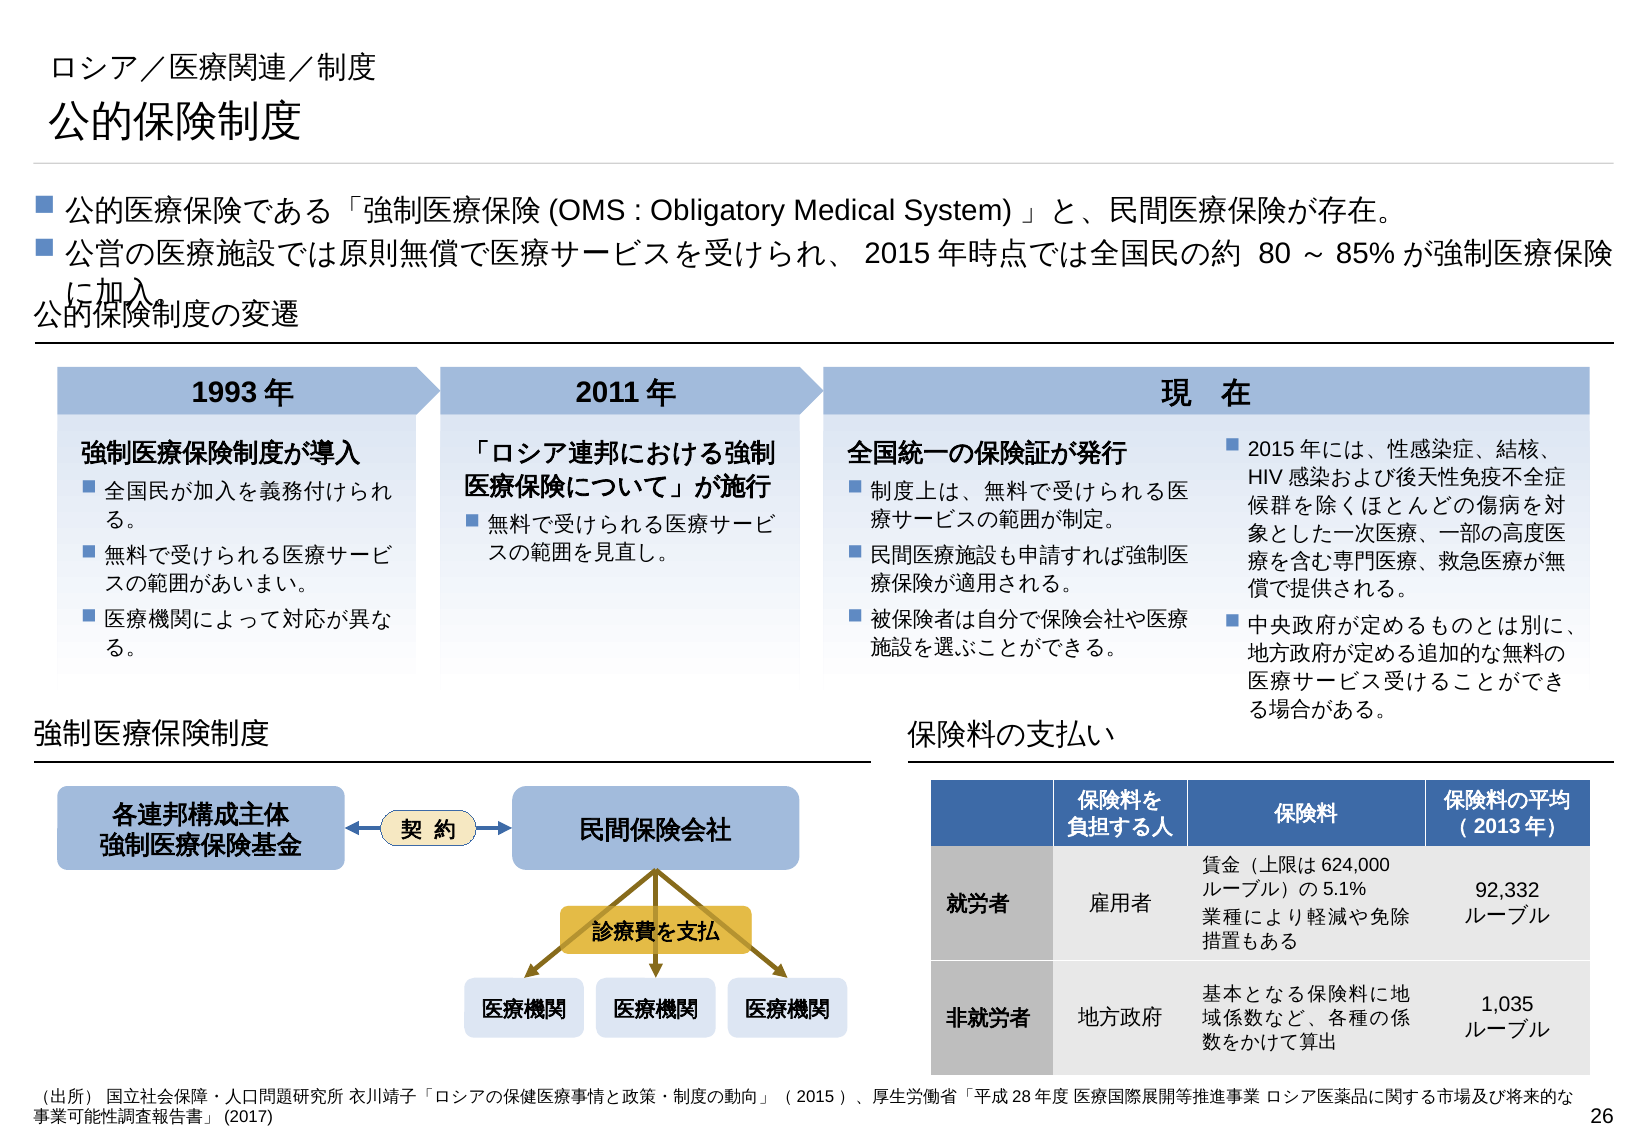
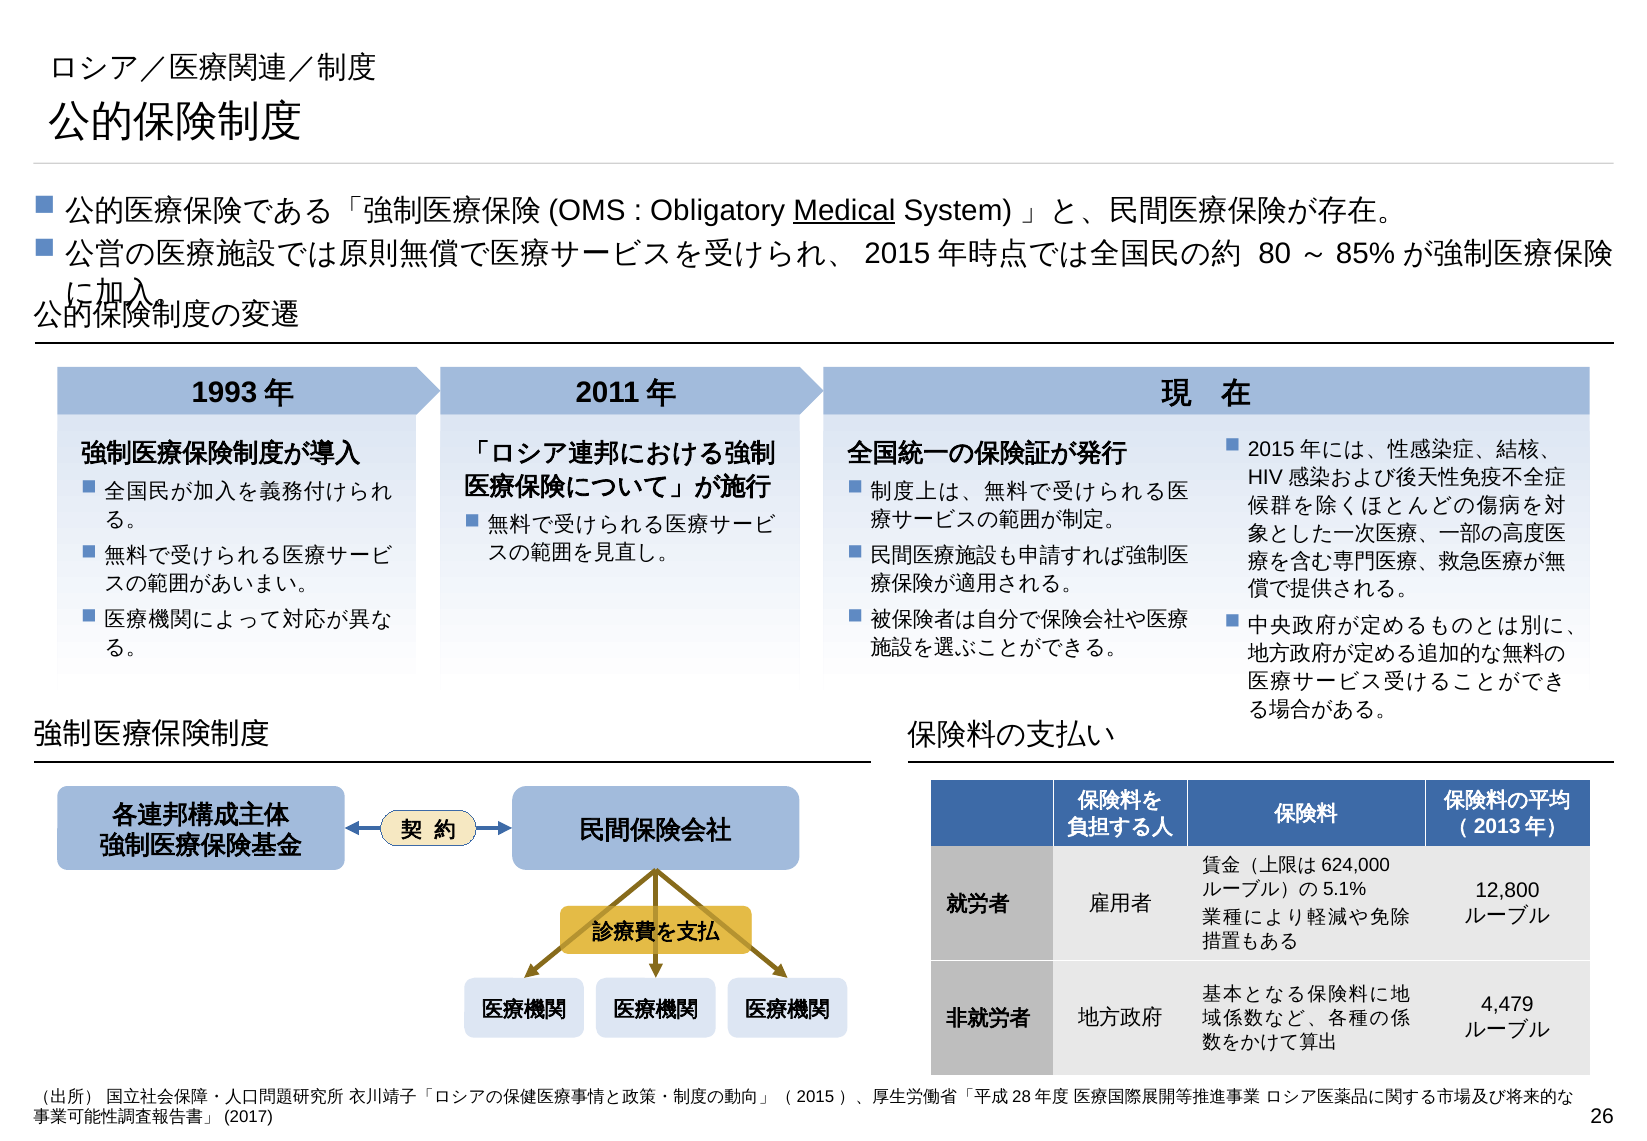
Medical underline: none -> present
92,332: 92,332 -> 12,800
1,035: 1,035 -> 4,479
